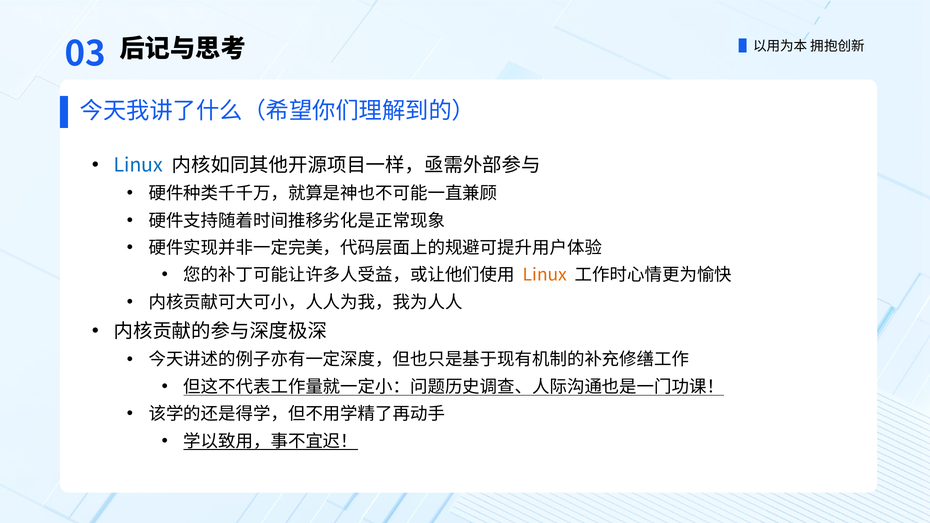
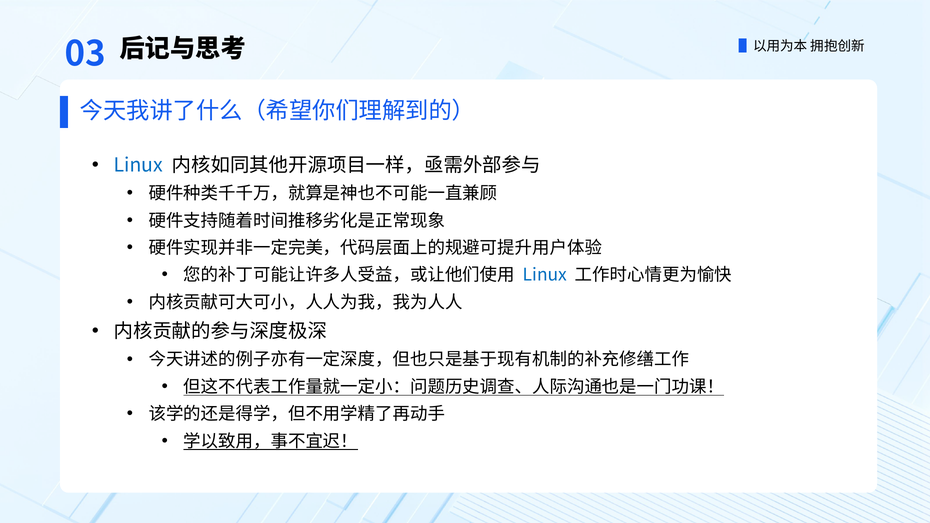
Linux at (545, 275) colour: orange -> blue
